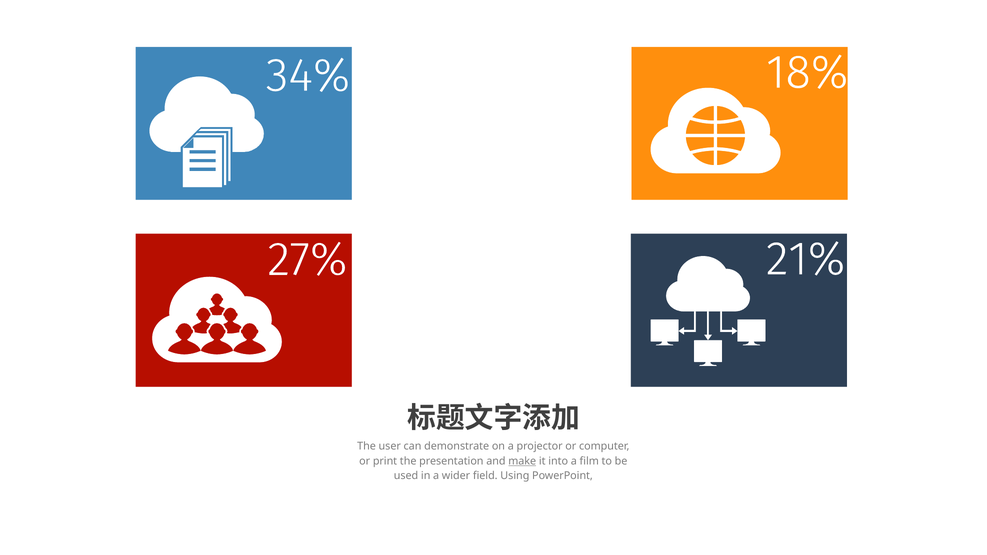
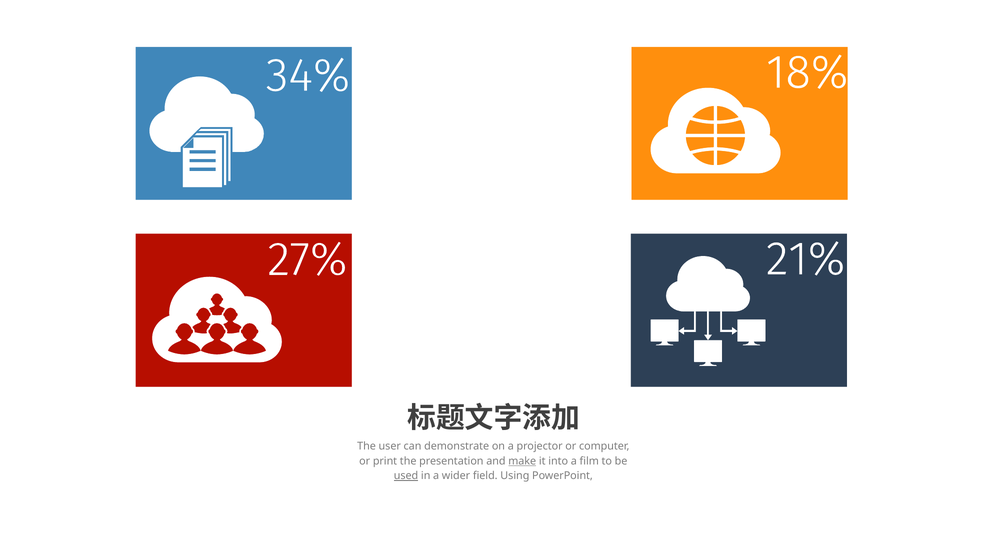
used underline: none -> present
